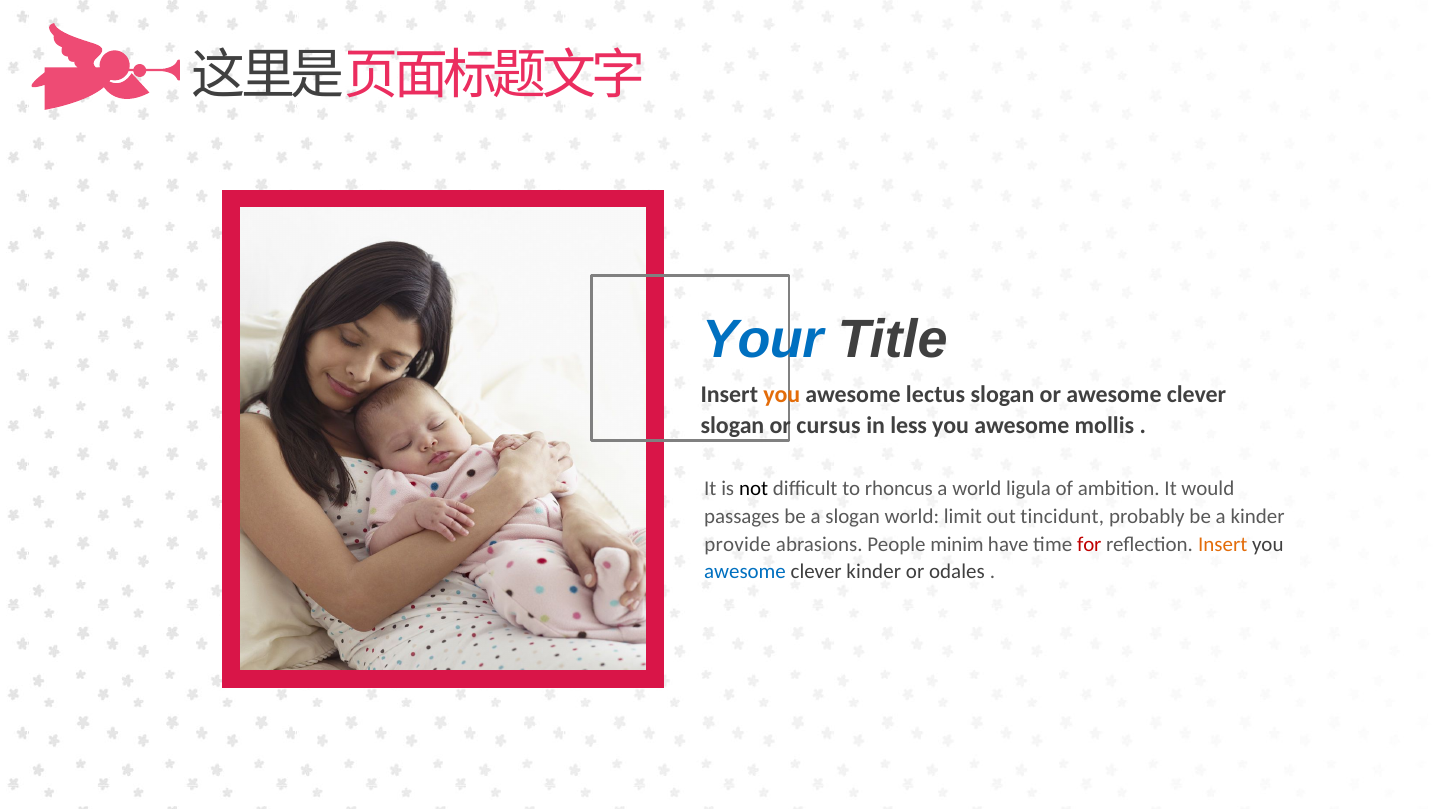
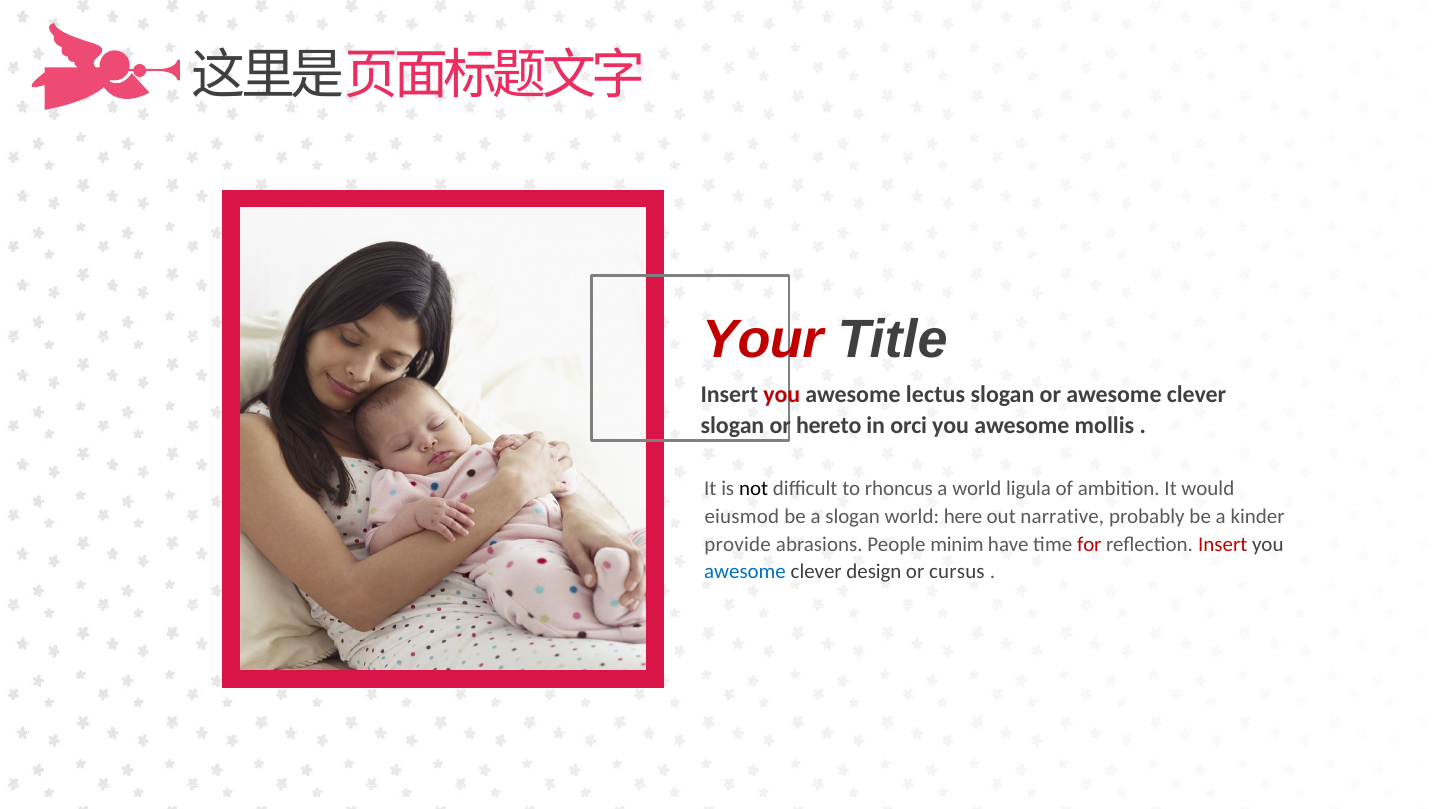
Your colour: blue -> red
you at (782, 394) colour: orange -> red
cursus: cursus -> hereto
less: less -> orci
passages: passages -> eiusmod
limit: limit -> here
tincidunt: tincidunt -> narrative
Insert at (1223, 544) colour: orange -> red
clever kinder: kinder -> design
odales: odales -> cursus
